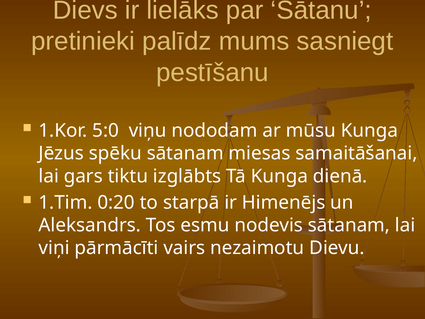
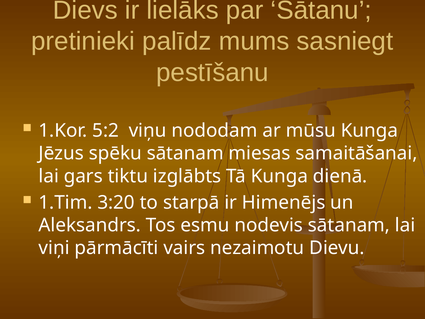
5:0: 5:0 -> 5:2
0:20: 0:20 -> 3:20
